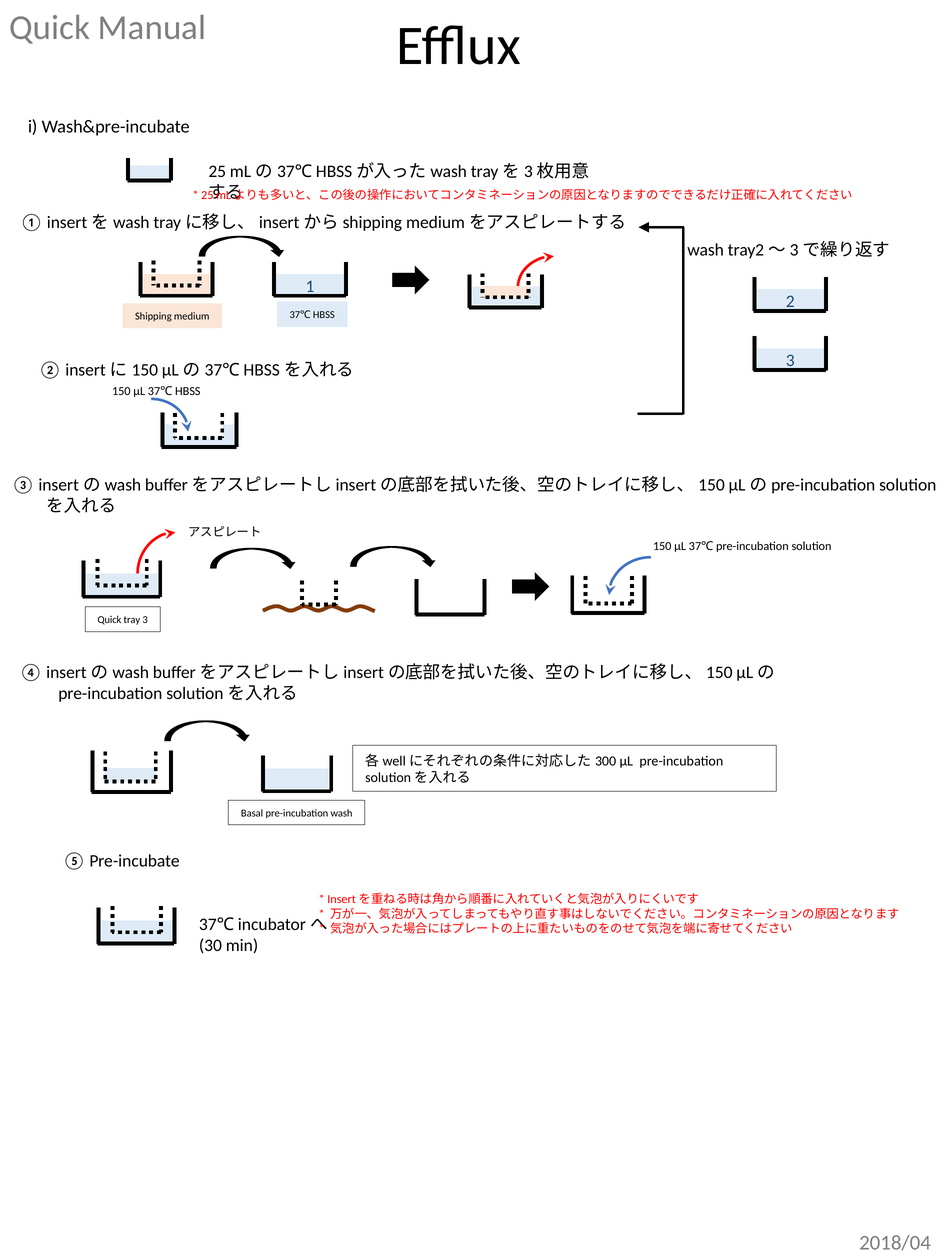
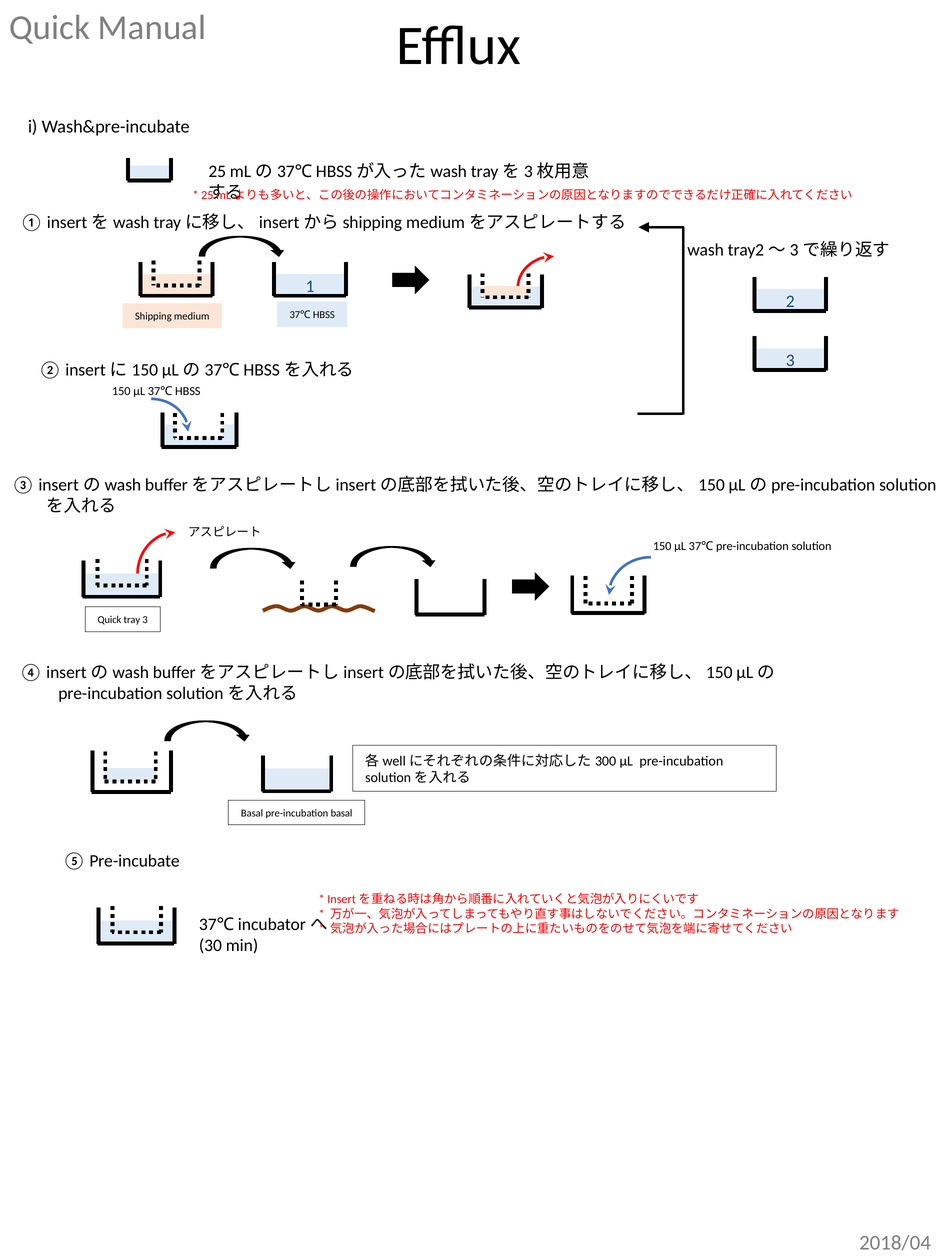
pre-incubation wash: wash -> basal
